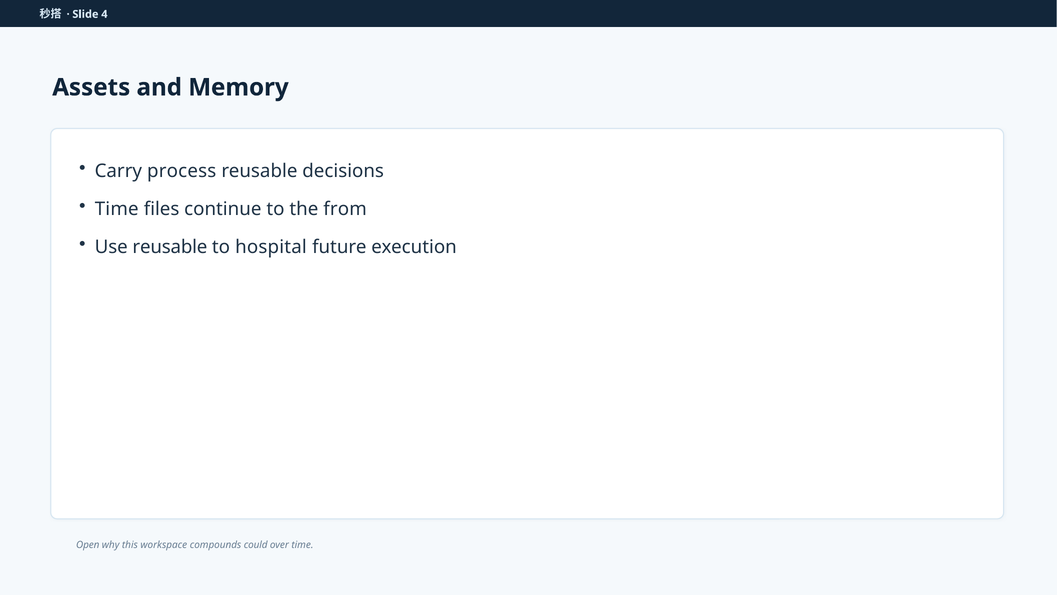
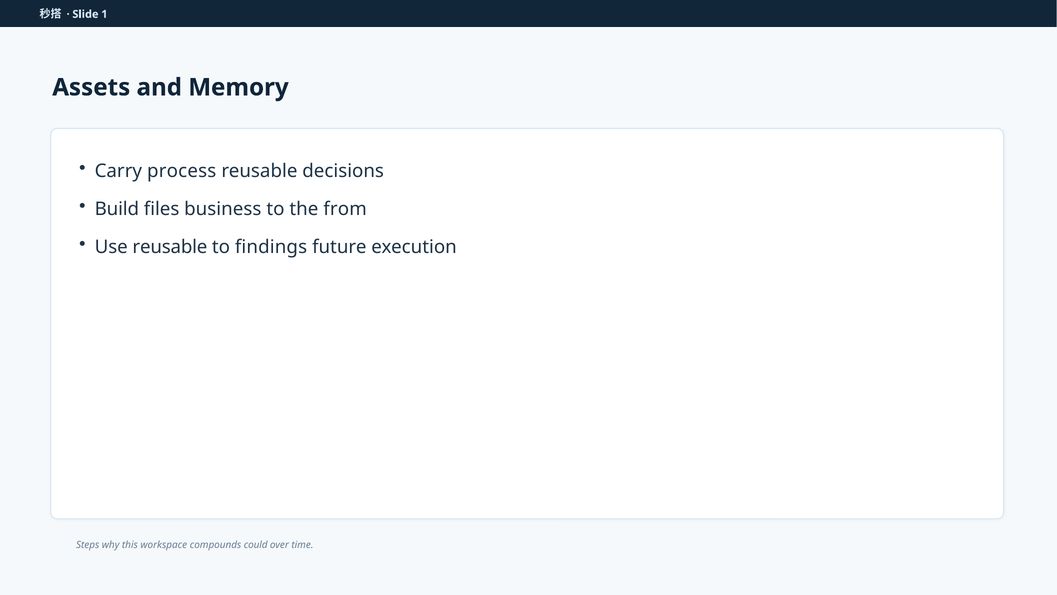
4: 4 -> 1
Time at (117, 209): Time -> Build
continue: continue -> business
hospital: hospital -> findings
Open: Open -> Steps
